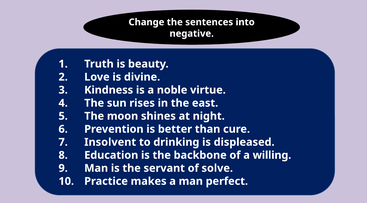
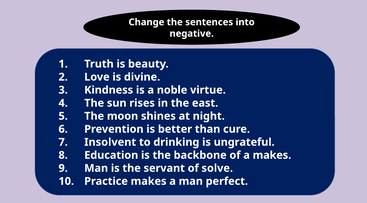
displeased: displeased -> ungrateful
a willing: willing -> makes
